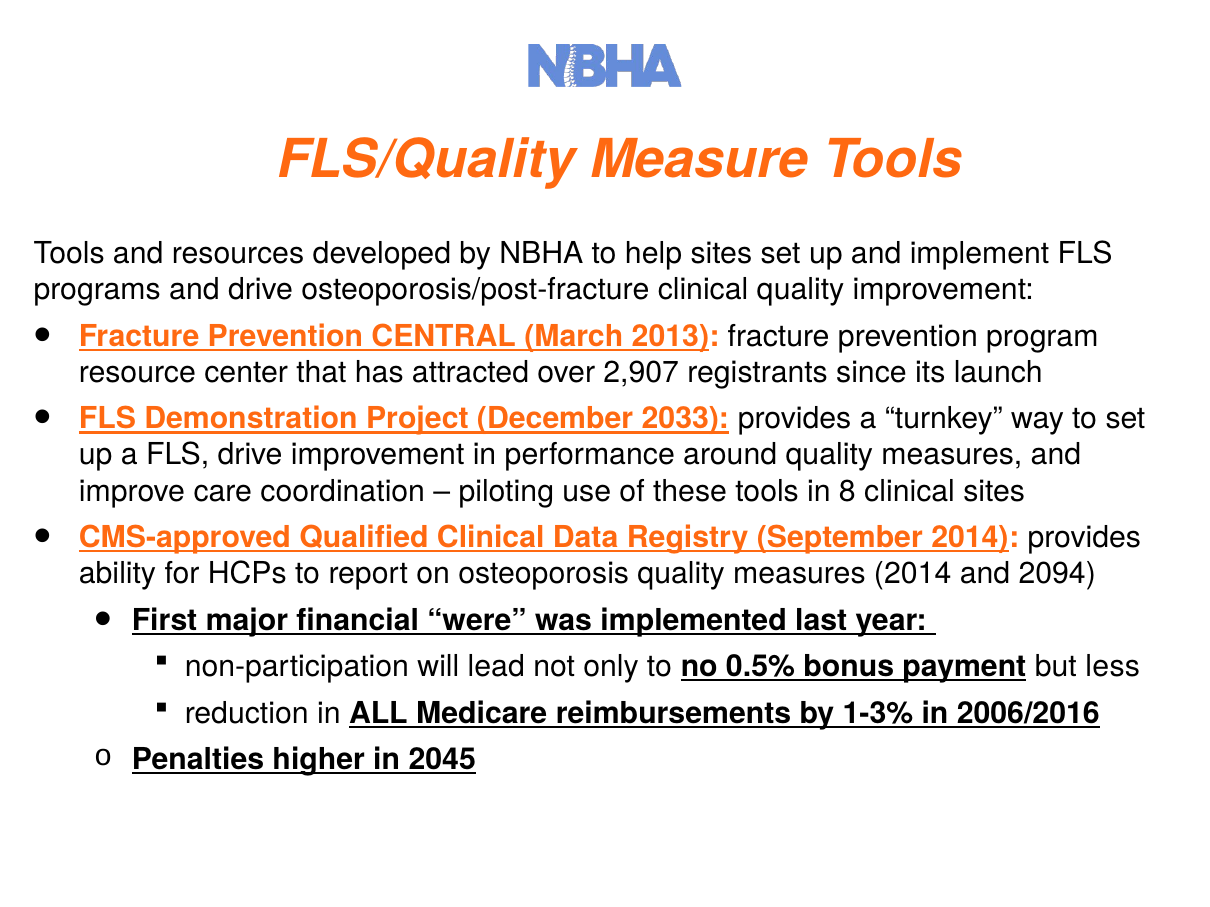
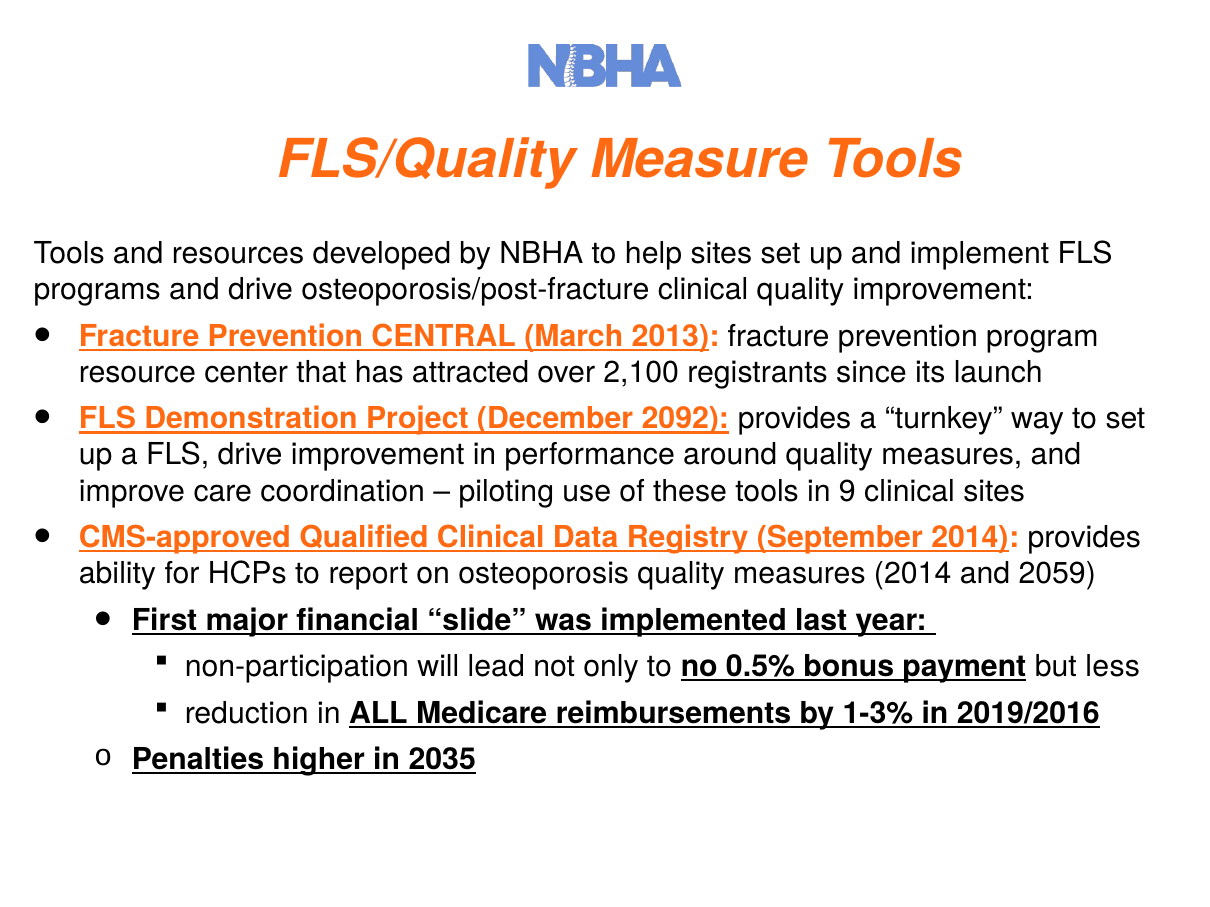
2,907: 2,907 -> 2,100
2033: 2033 -> 2092
8: 8 -> 9
2094: 2094 -> 2059
were: were -> slide
2006/2016: 2006/2016 -> 2019/2016
2045: 2045 -> 2035
